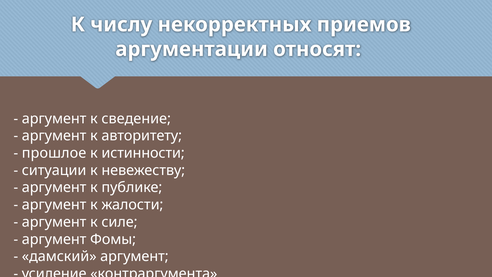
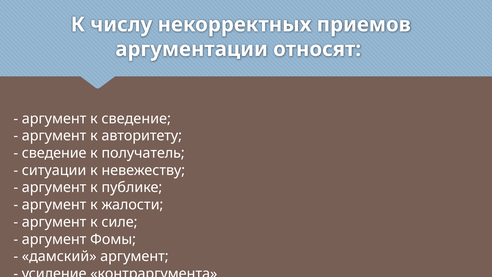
прошлое at (54, 153): прошлое -> сведение
истинности: истинности -> получатель
